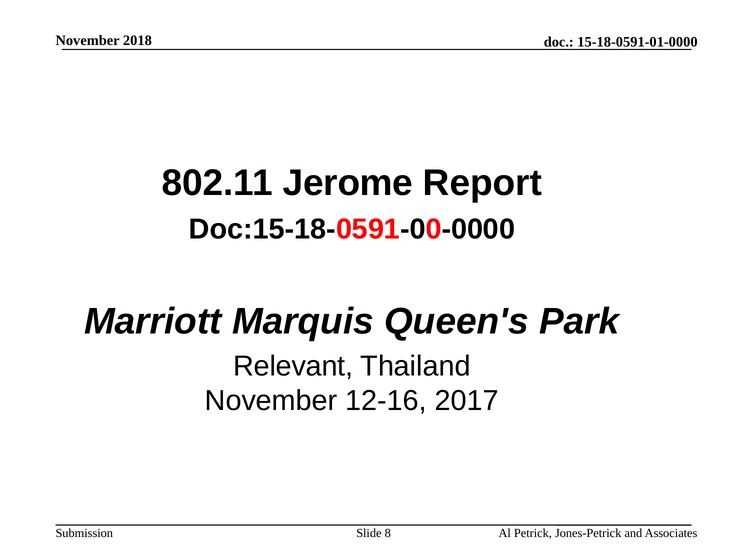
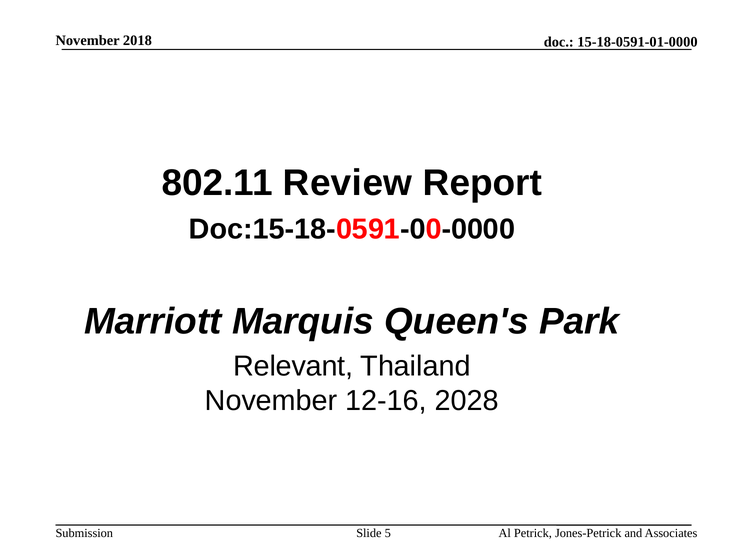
Jerome: Jerome -> Review
2017: 2017 -> 2028
8: 8 -> 5
